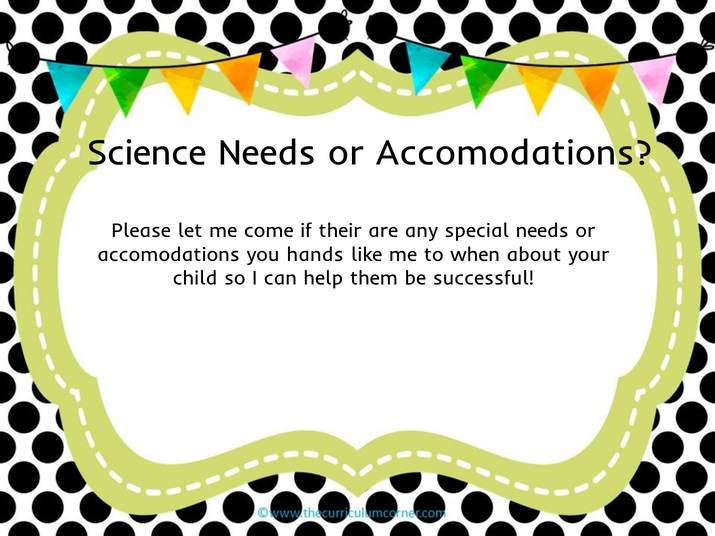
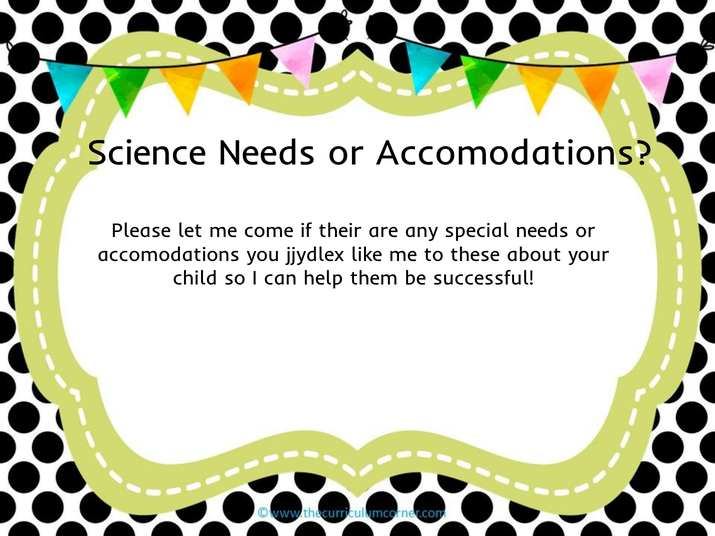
hands: hands -> jjydlex
when: when -> these
